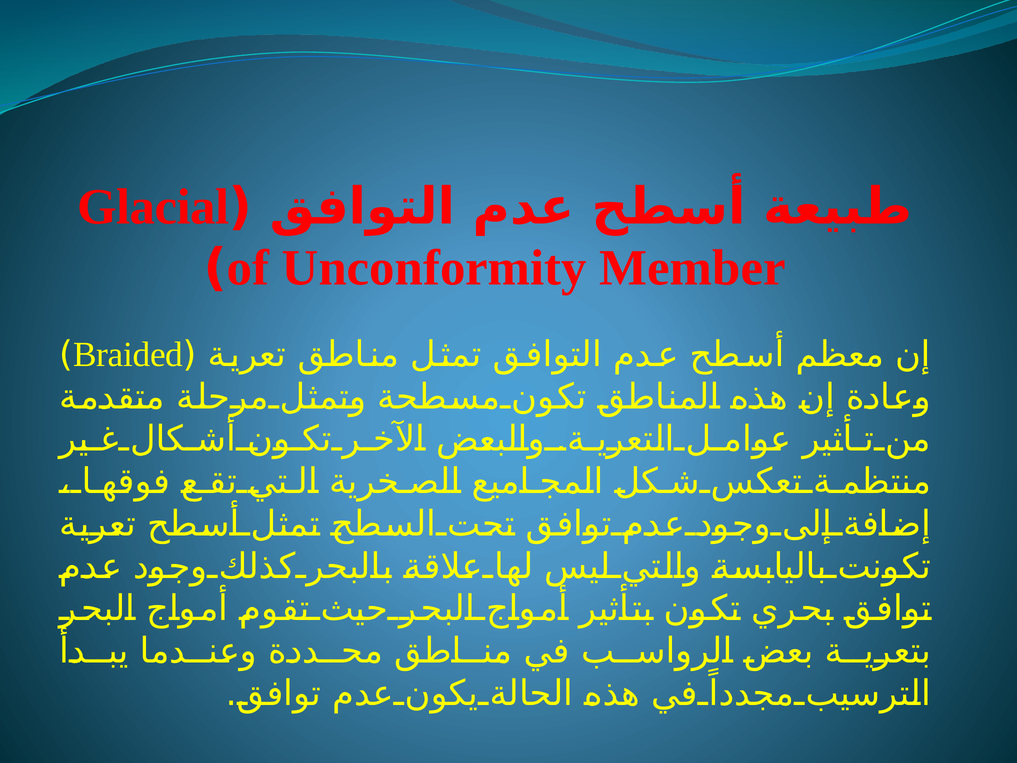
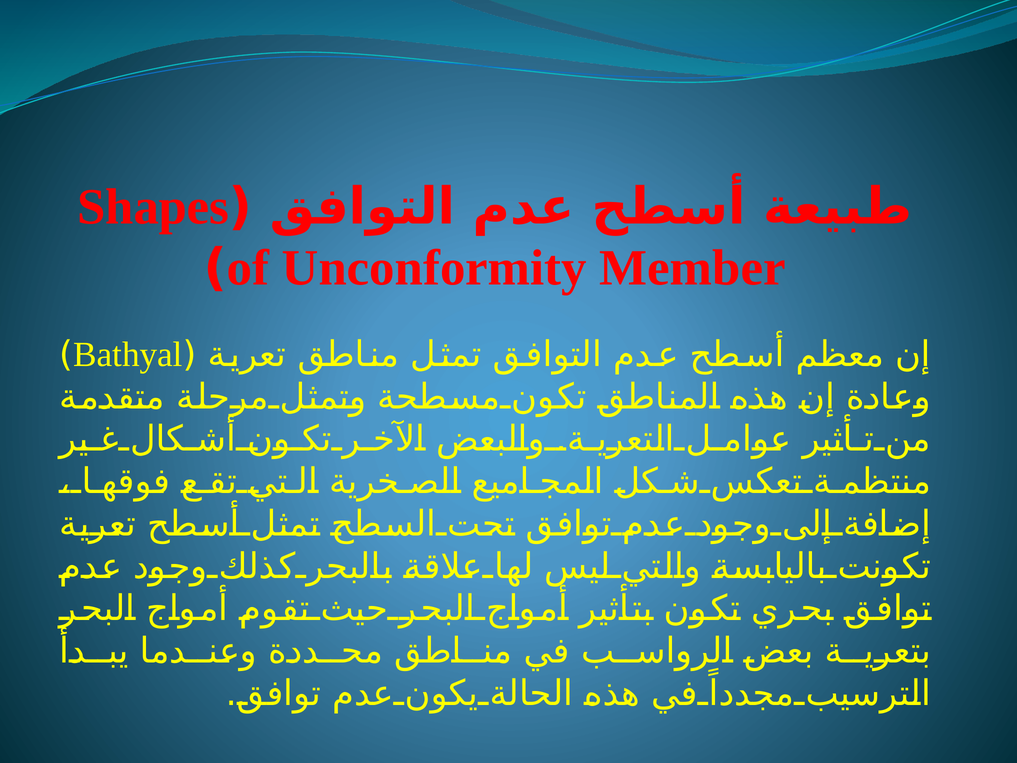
Glacial: Glacial -> Shapes
Braided: Braided -> Bathyal
